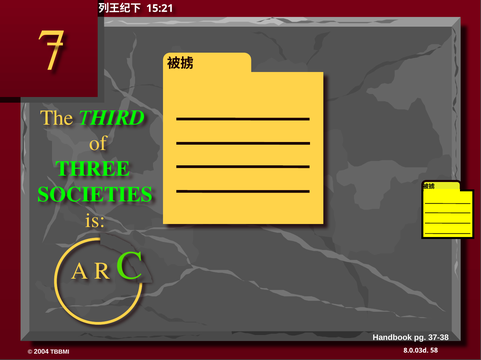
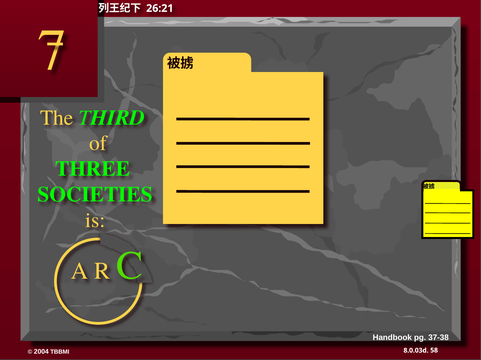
15:21: 15:21 -> 26:21
